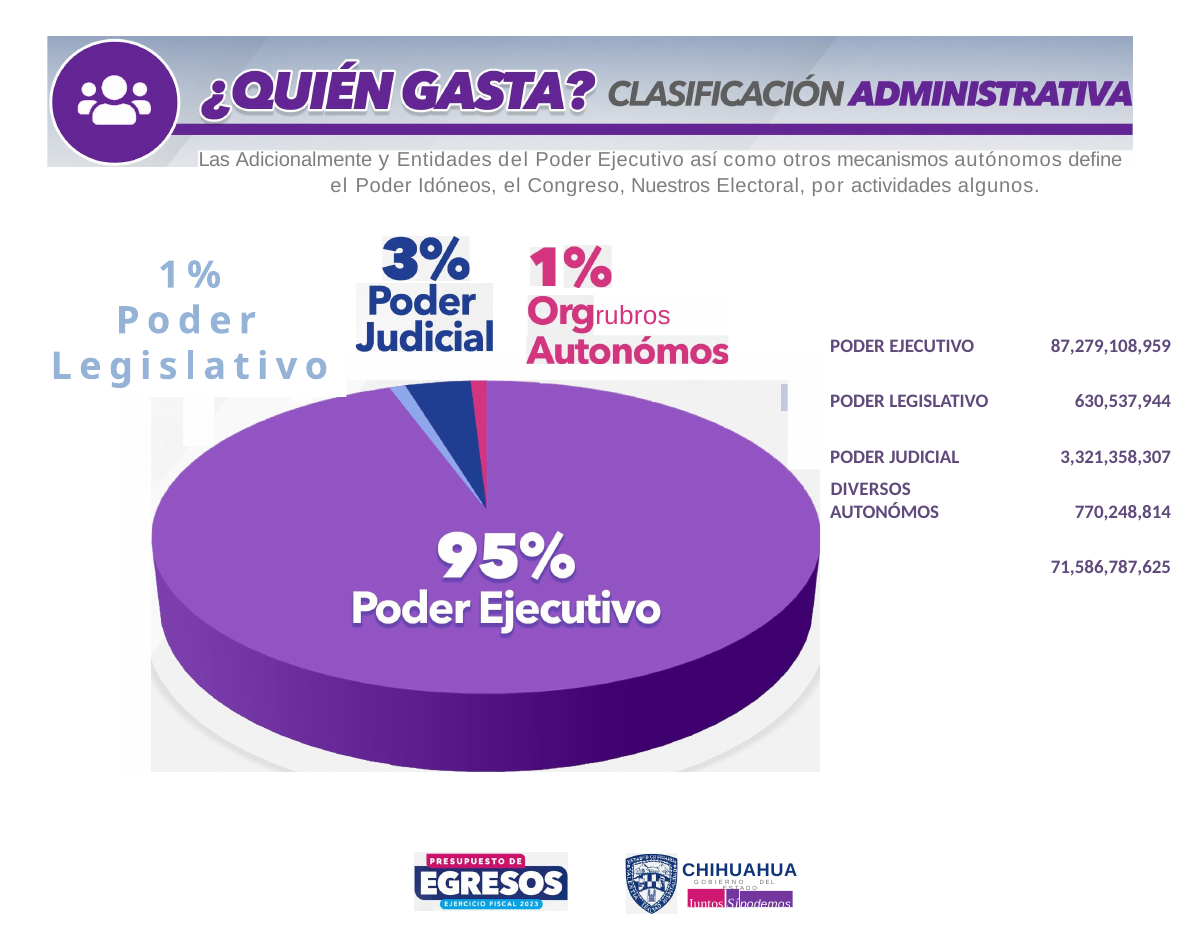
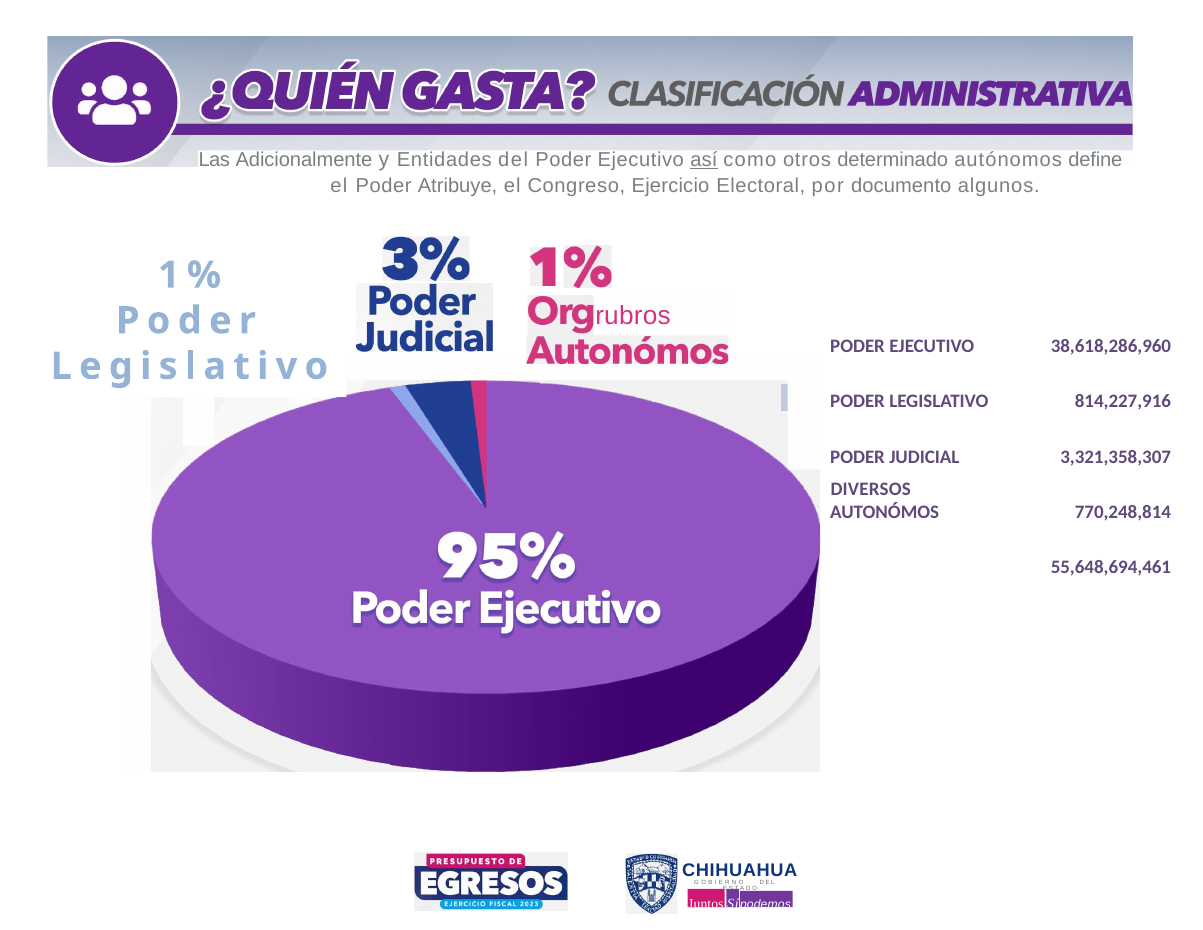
así underline: none -> present
mecanismos: mecanismos -> determinado
Idóneos: Idóneos -> Atribuye
Nuestros: Nuestros -> Ejercicio
actividades: actividades -> documento
87,279,108,959: 87,279,108,959 -> 38,618,286,960
630,537,944: 630,537,944 -> 814,227,916
71,586,787,625: 71,586,787,625 -> 55,648,694,461
